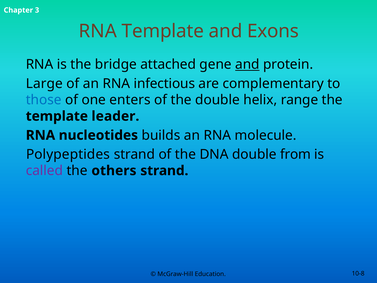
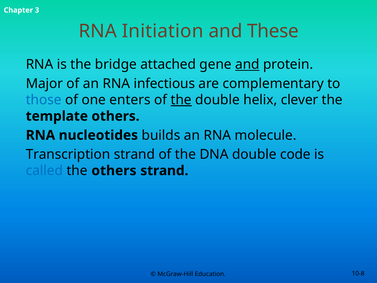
RNA Template: Template -> Initiation
Exons: Exons -> These
Large: Large -> Major
the at (181, 100) underline: none -> present
range: range -> clever
template leader: leader -> others
Polypeptides: Polypeptides -> Transcription
from: from -> code
called colour: purple -> blue
